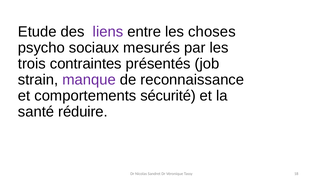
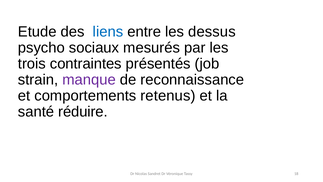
liens colour: purple -> blue
choses: choses -> dessus
sécurité: sécurité -> retenus
